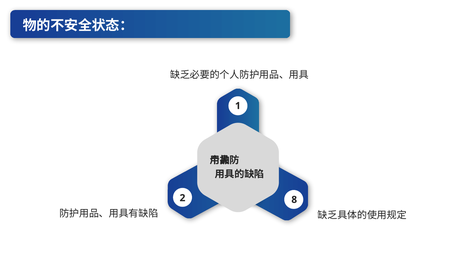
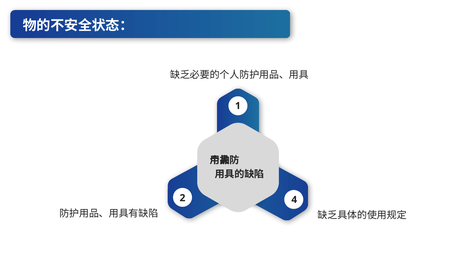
8: 8 -> 4
